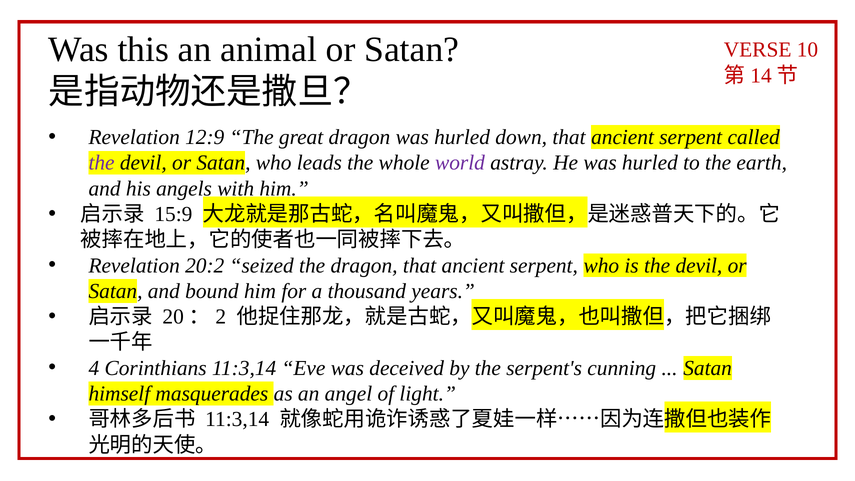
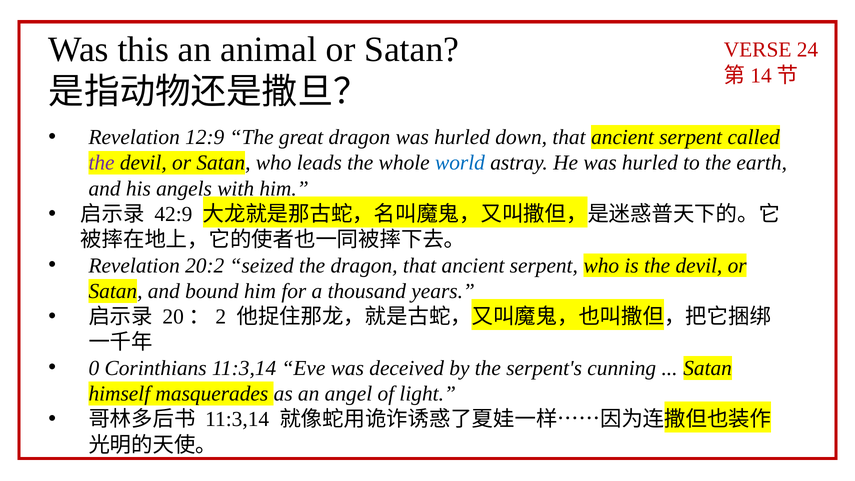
10: 10 -> 24
world colour: purple -> blue
15:9: 15:9 -> 42:9
4: 4 -> 0
